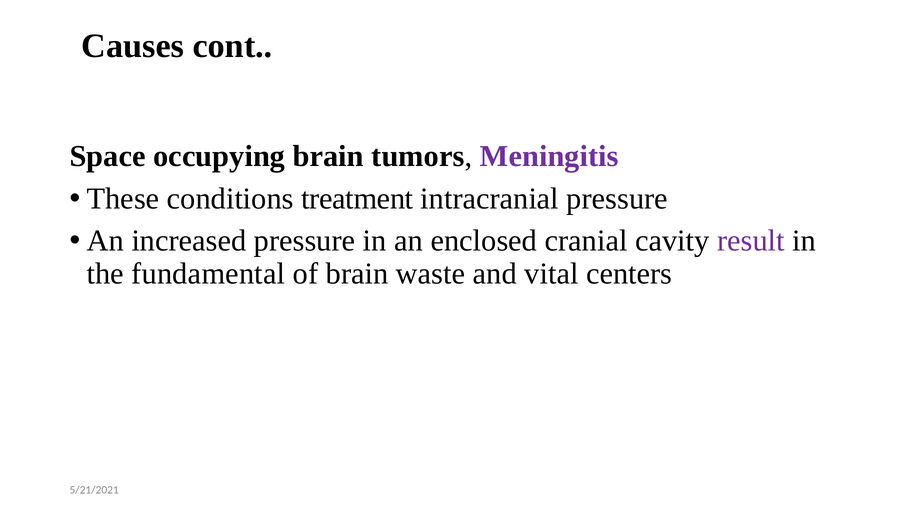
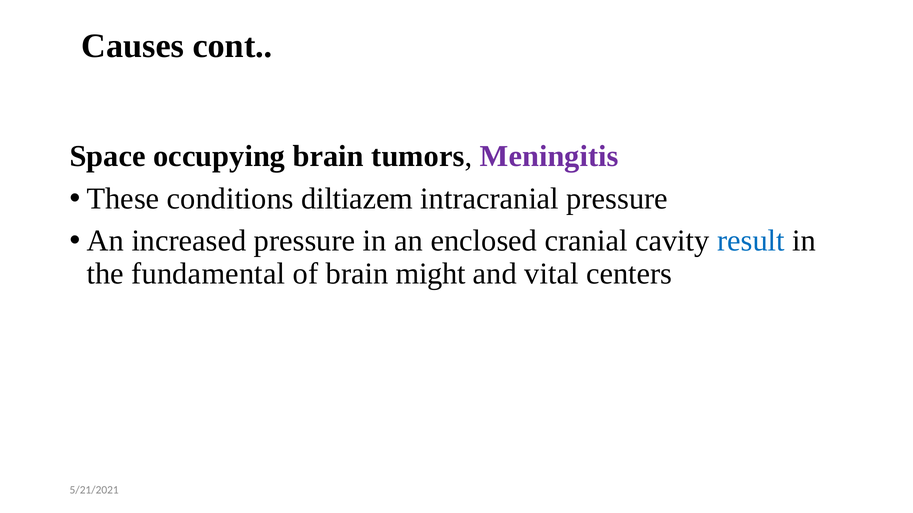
treatment: treatment -> diltiazem
result colour: purple -> blue
waste: waste -> might
